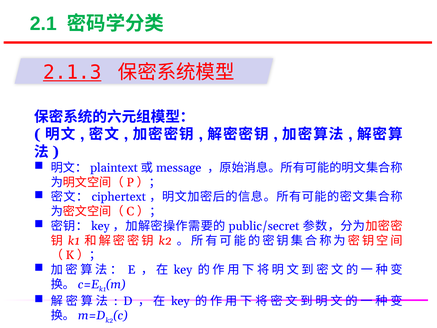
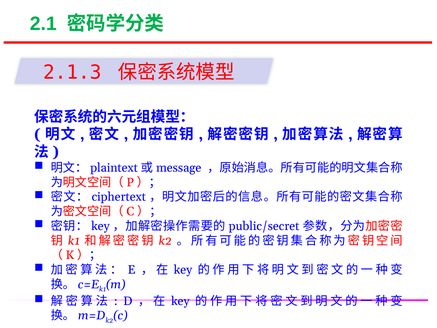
2.1.3 underline: present -> none
